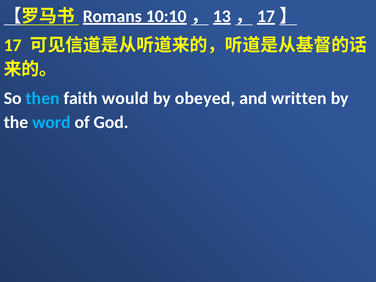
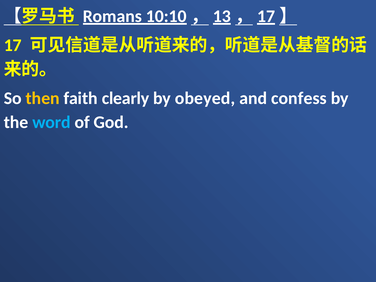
then colour: light blue -> yellow
would: would -> clearly
written: written -> confess
